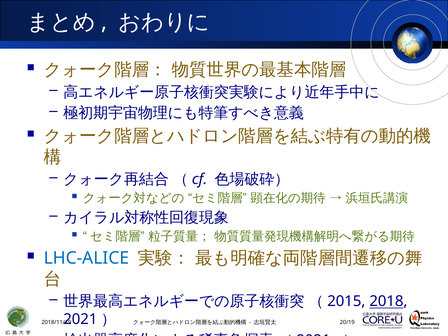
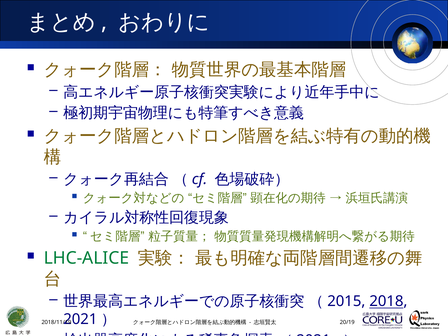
LHC-ALICE colour: blue -> green
